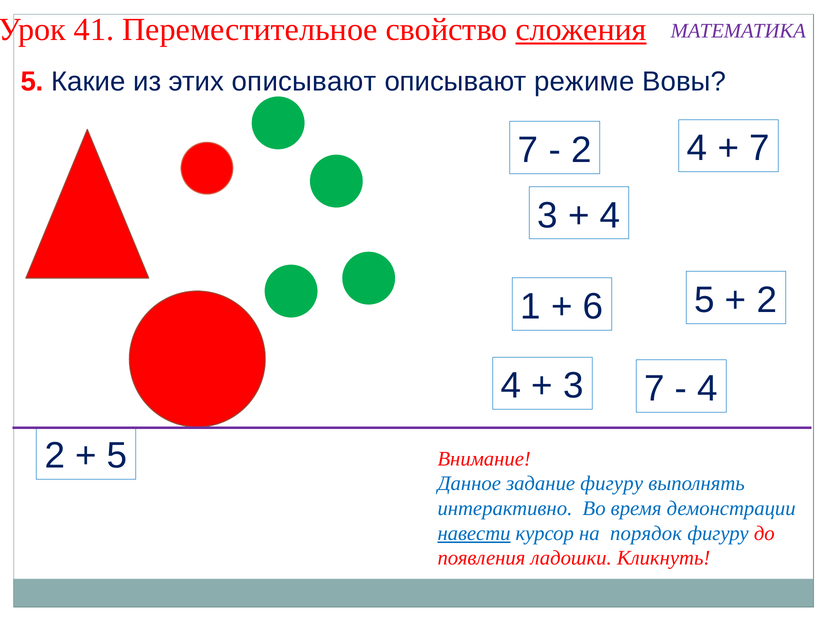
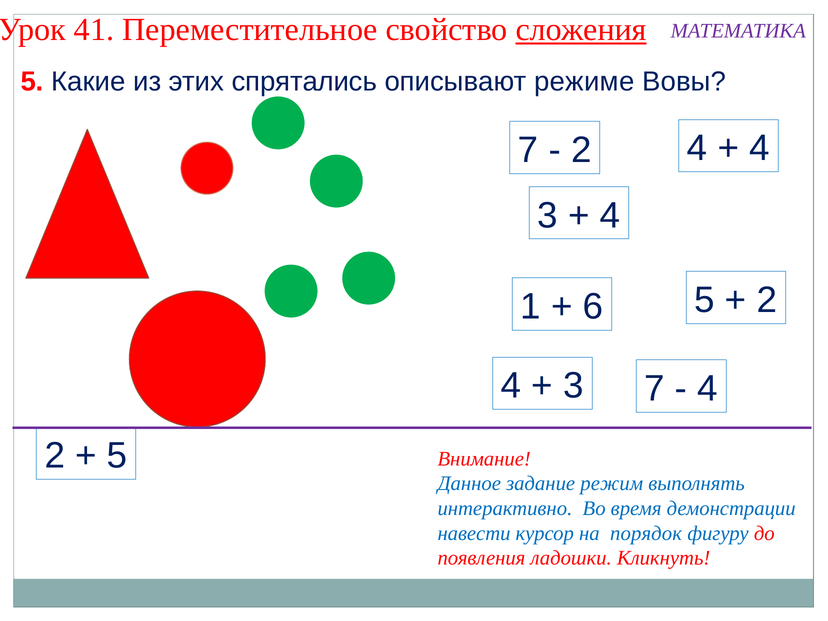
этих описывают: описывают -> спрятались
7 at (759, 148): 7 -> 4
задание фигуру: фигуру -> режим
навести underline: present -> none
